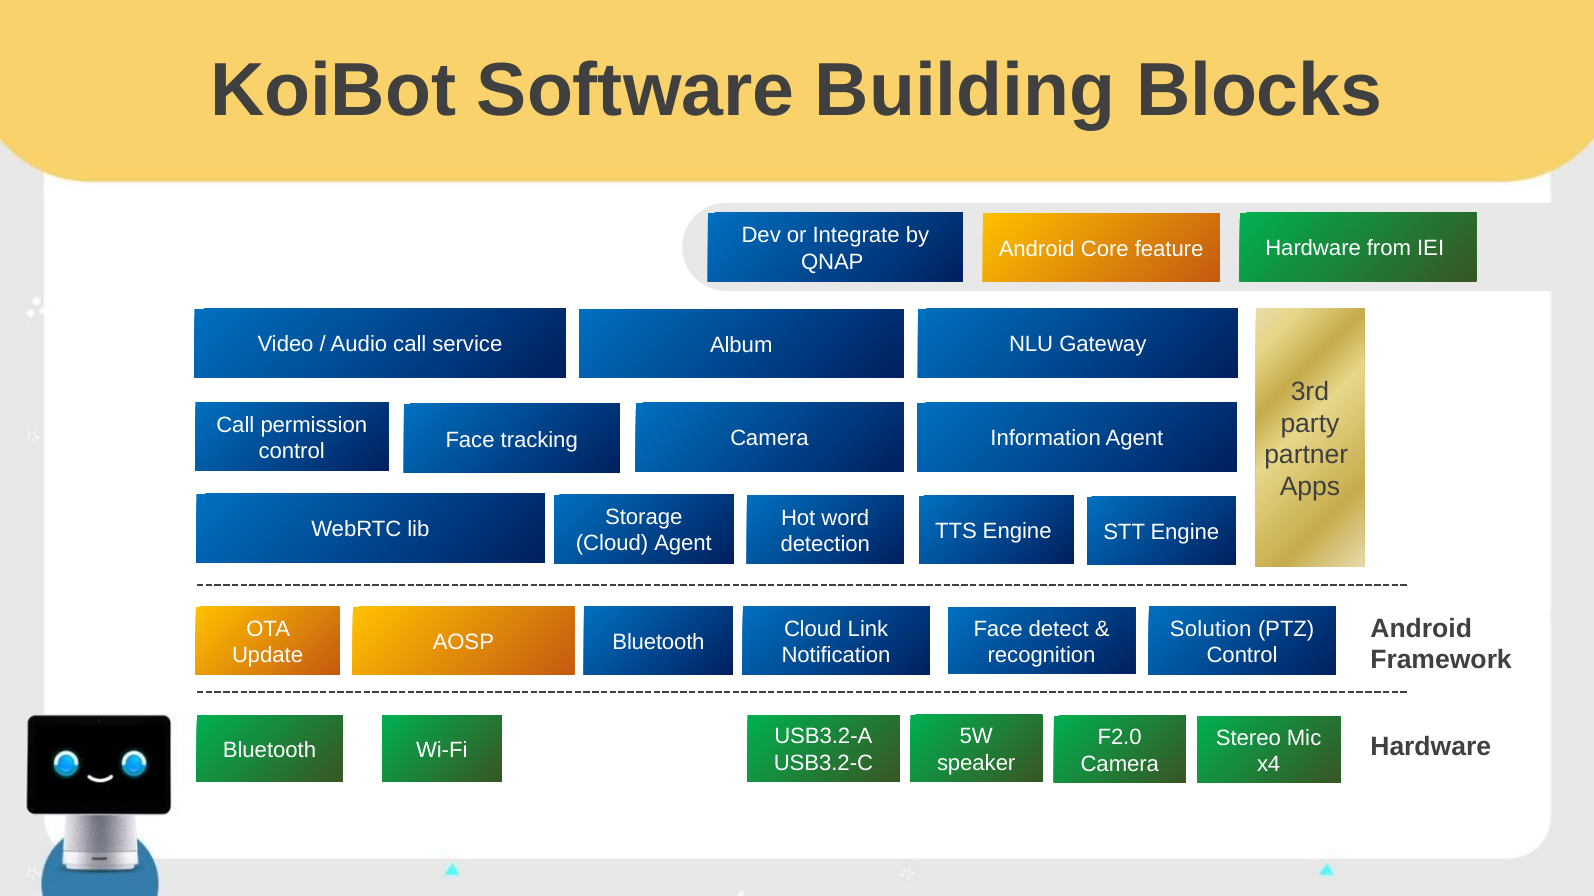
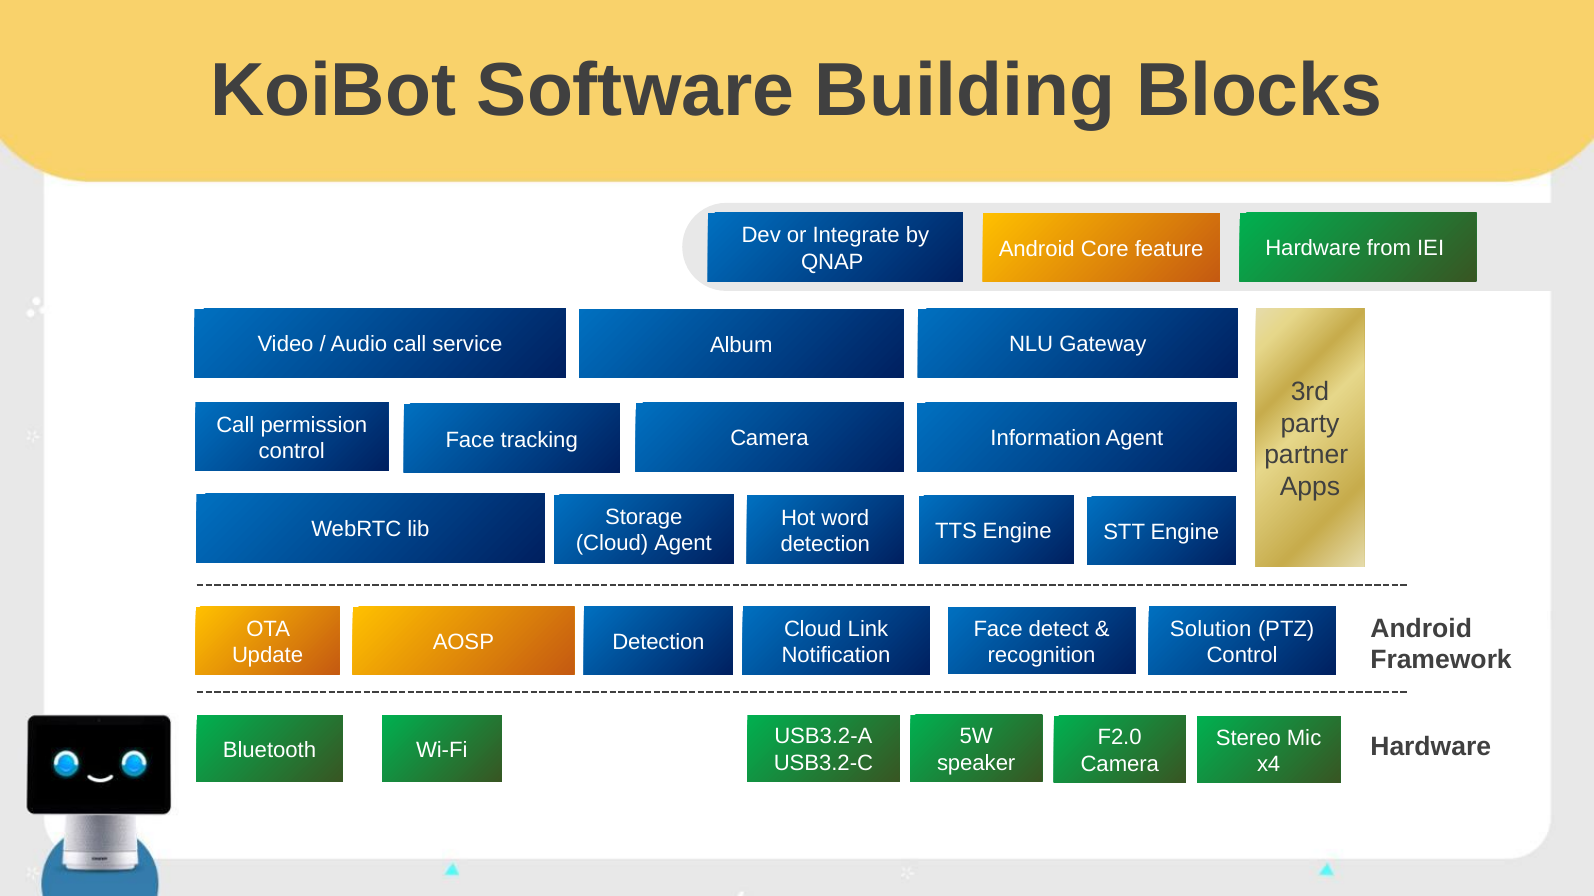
AOSP Bluetooth: Bluetooth -> Detection
